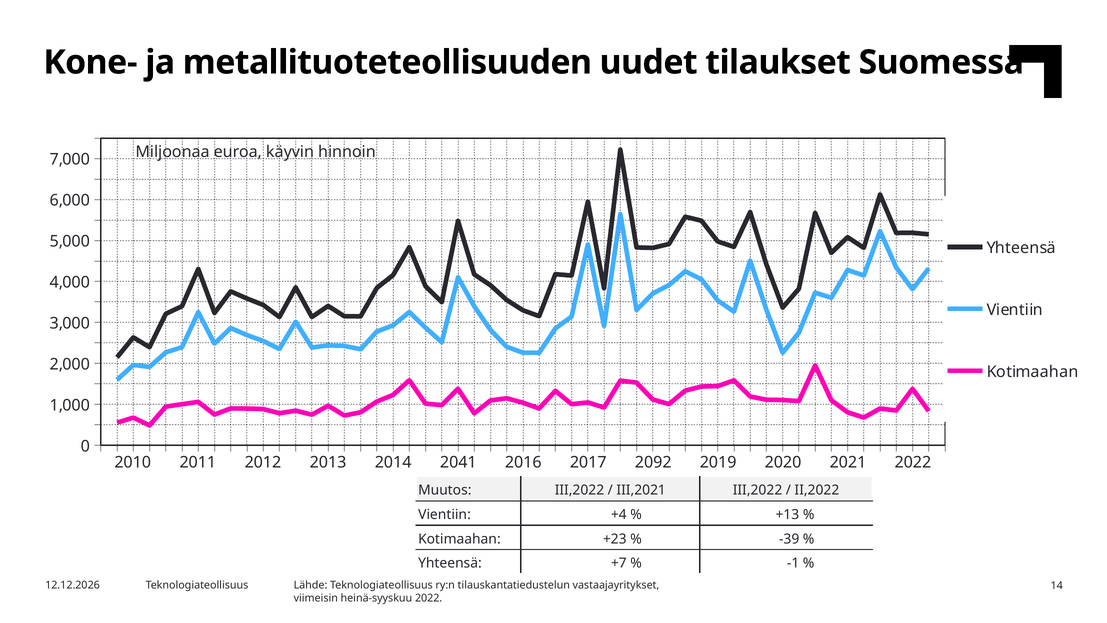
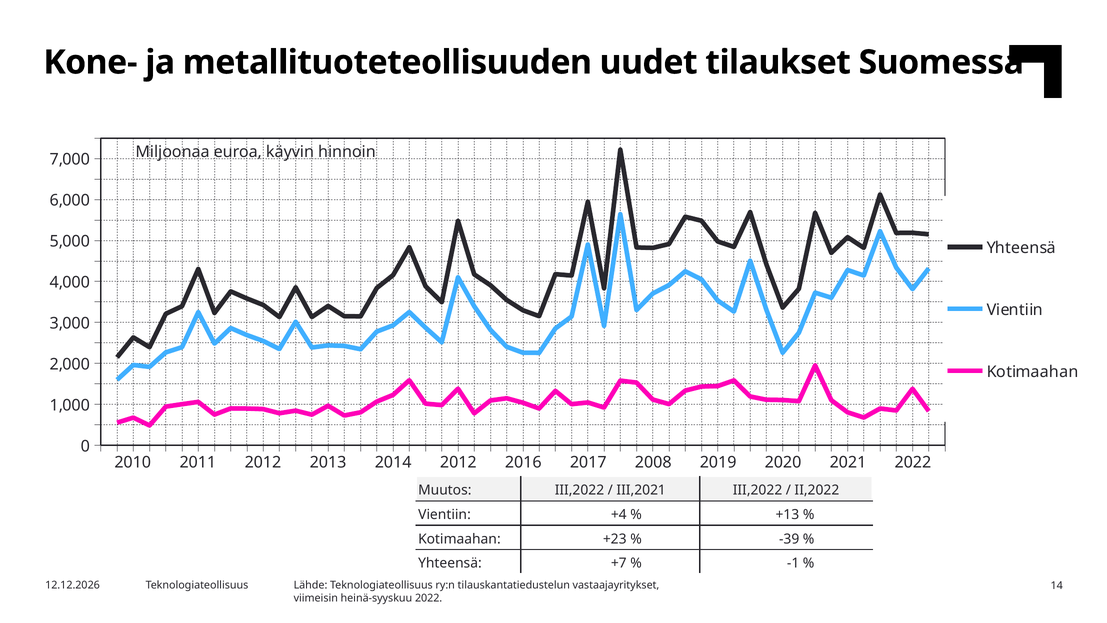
2014 2041: 2041 -> 2012
2092: 2092 -> 2008
